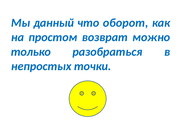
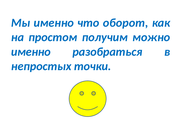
Мы данный: данный -> именно
возврат: возврат -> получим
только at (31, 52): только -> именно
